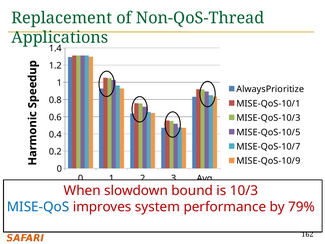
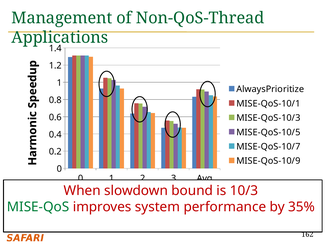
Replacement: Replacement -> Management
MISE-QoS colour: blue -> green
79%: 79% -> 35%
